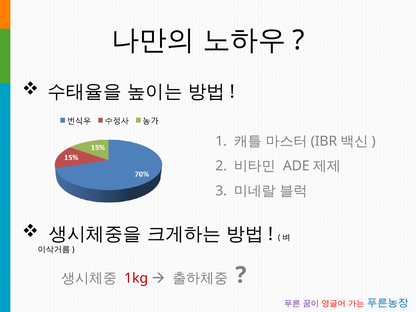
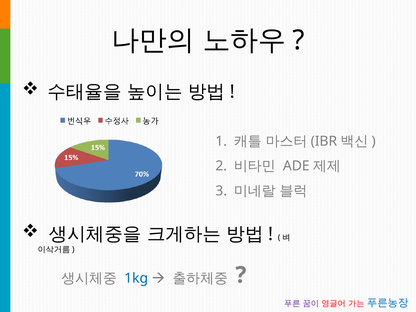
1kg colour: red -> blue
